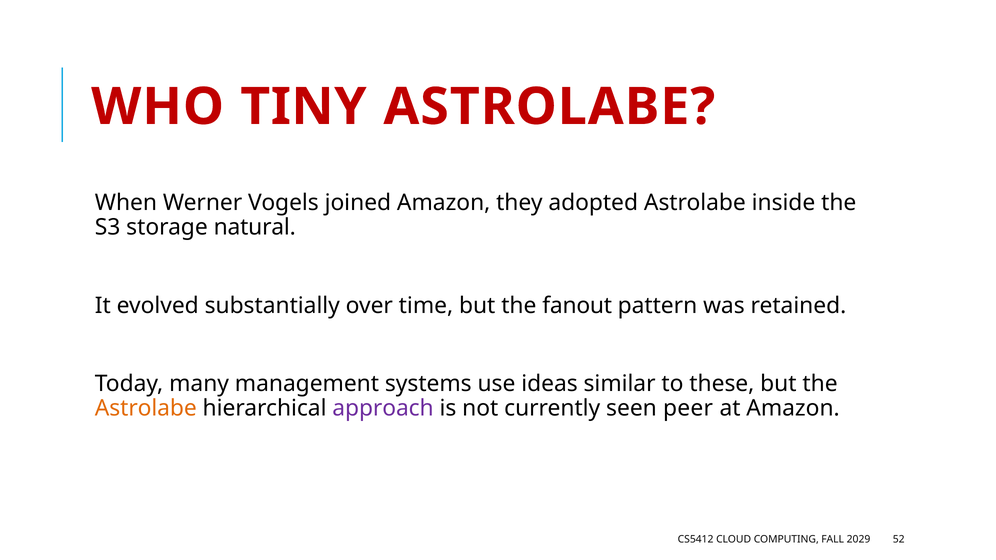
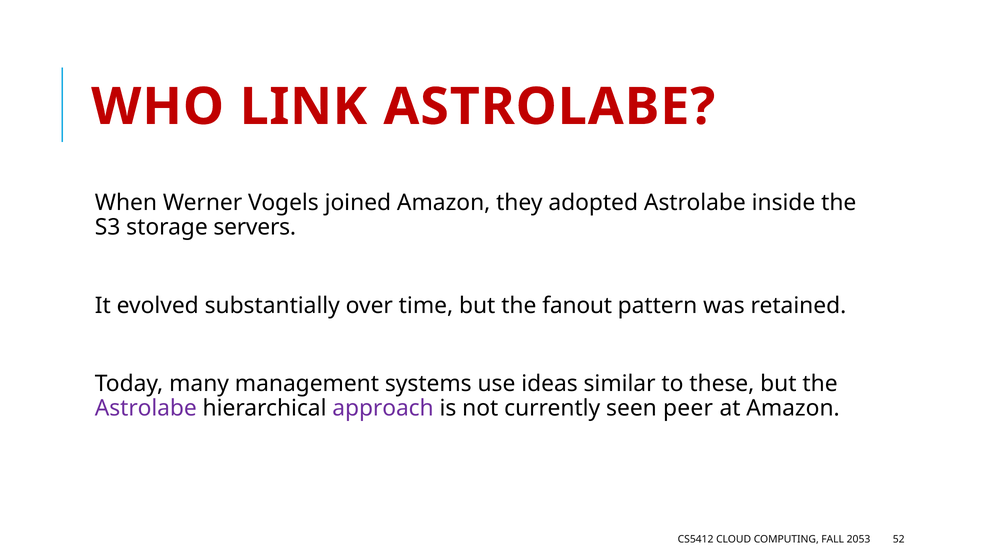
TINY: TINY -> LINK
natural: natural -> servers
Astrolabe at (146, 409) colour: orange -> purple
2029: 2029 -> 2053
